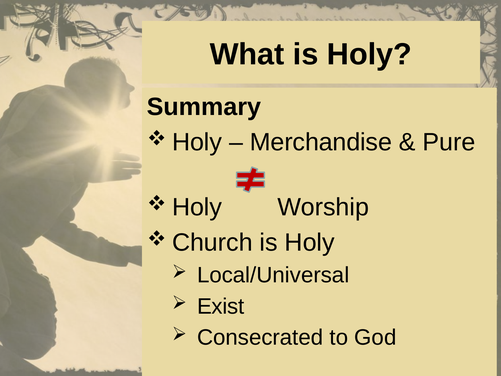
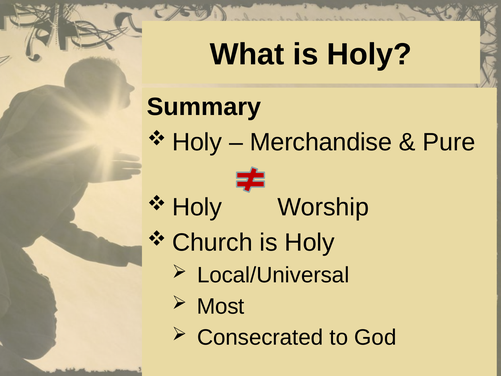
Exist: Exist -> Most
